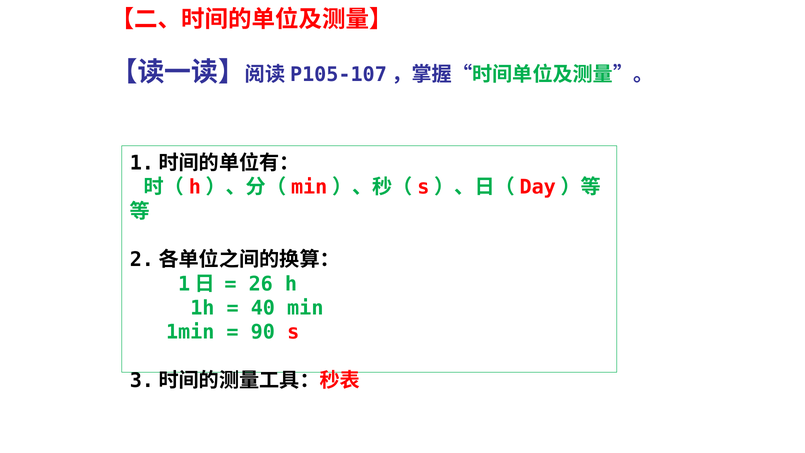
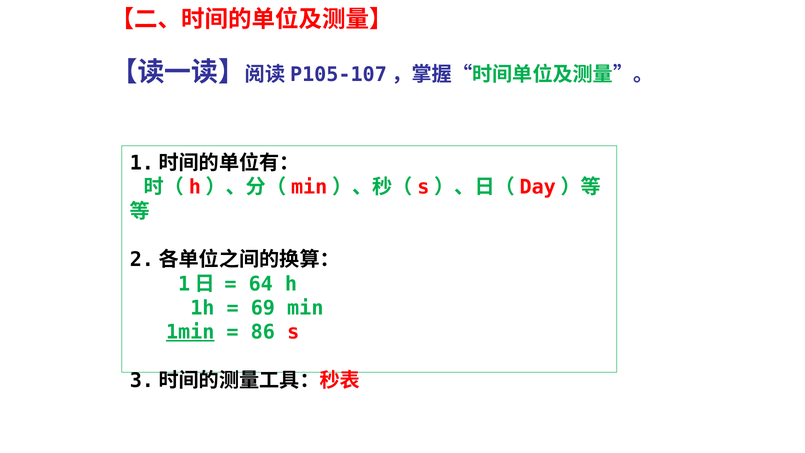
26: 26 -> 64
40: 40 -> 69
1min underline: none -> present
90: 90 -> 86
